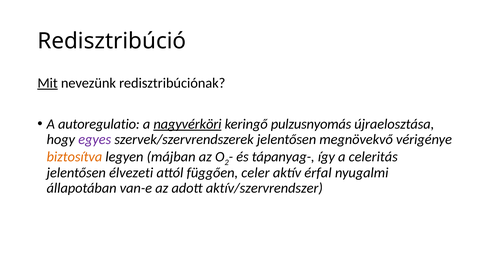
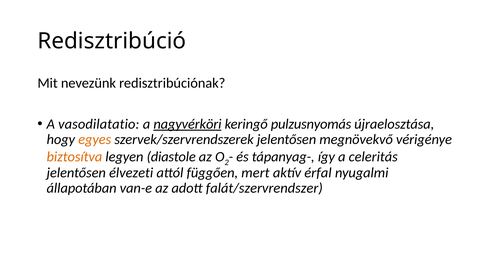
Mit underline: present -> none
autoregulatio: autoregulatio -> vasodilatatio
egyes colour: purple -> orange
májban: májban -> diastole
celer: celer -> mert
aktív/szervrendszer: aktív/szervrendszer -> falát/szervrendszer
